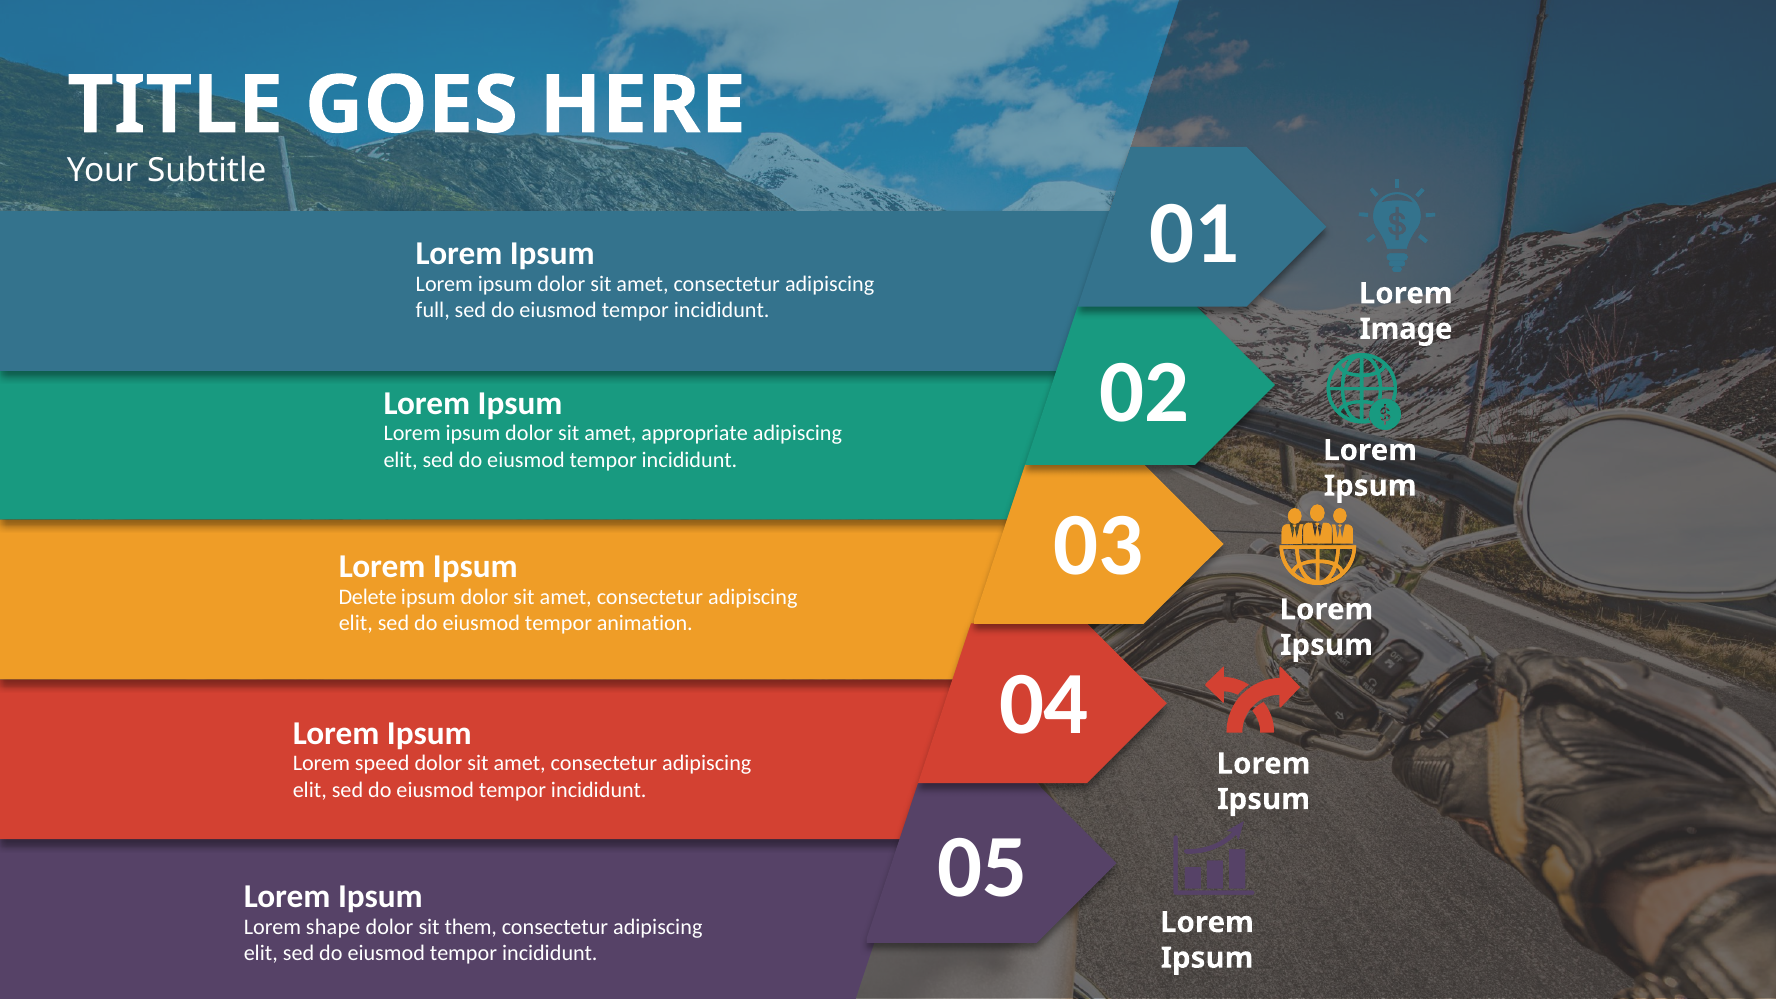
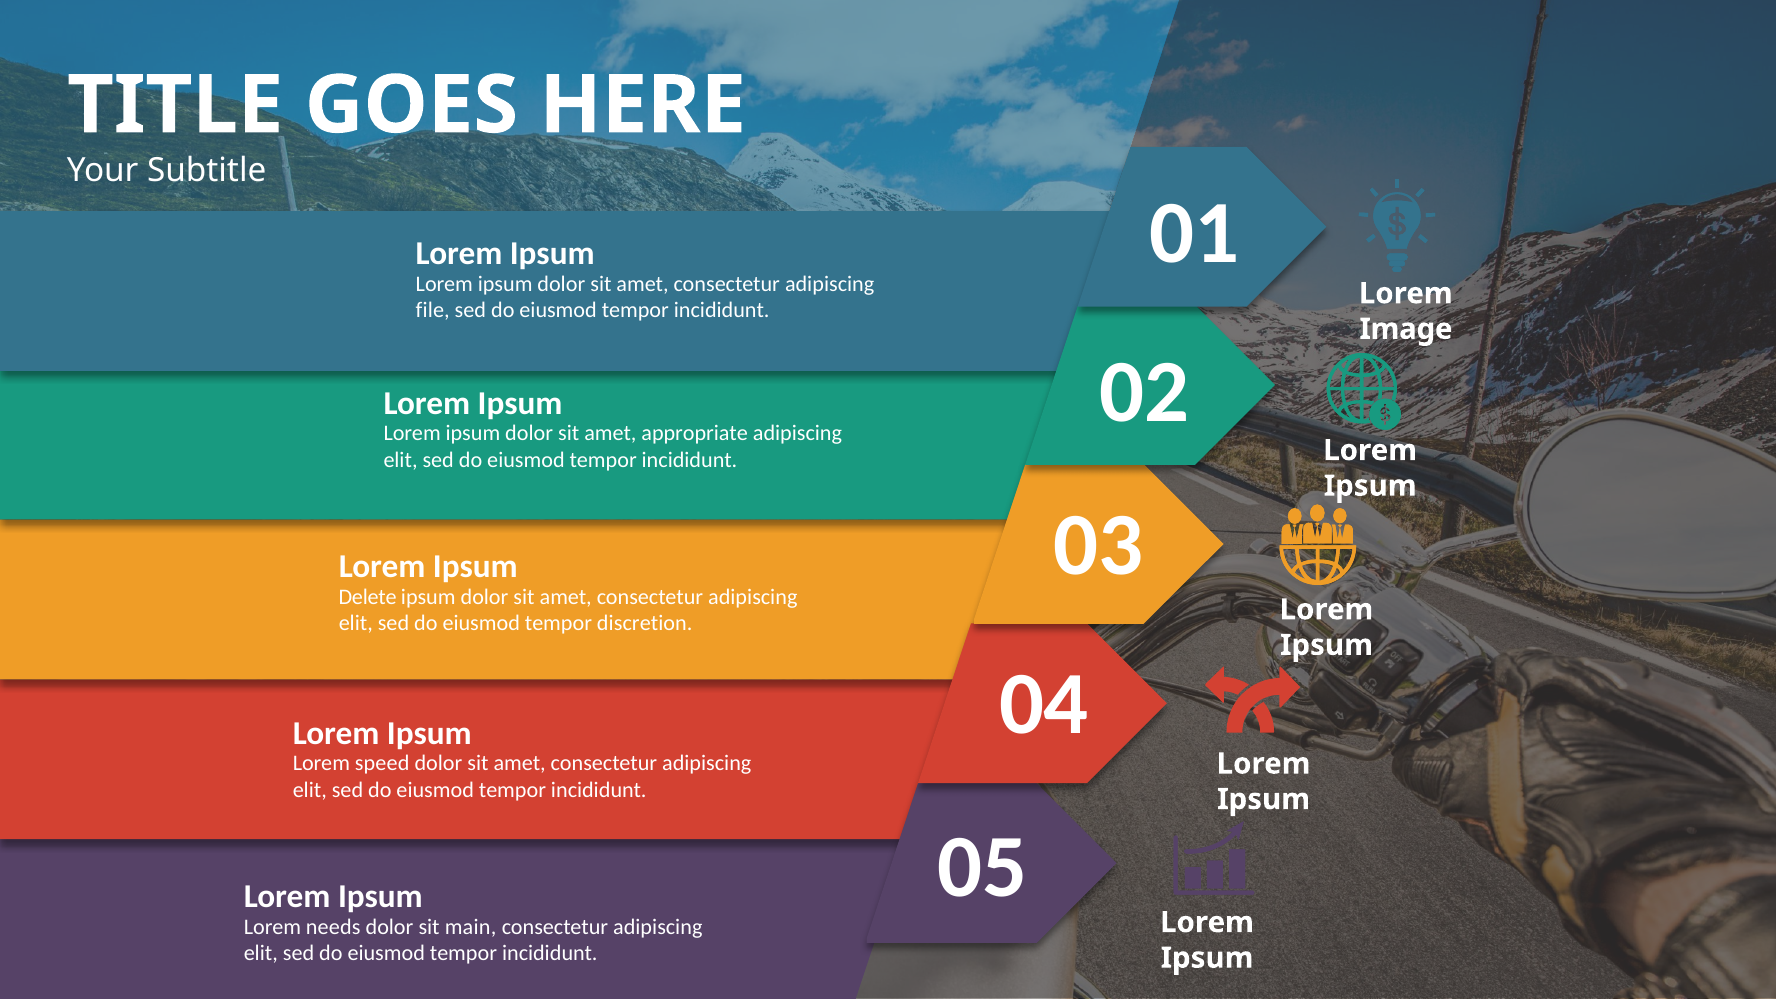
full: full -> file
animation: animation -> discretion
shape: shape -> needs
them: them -> main
